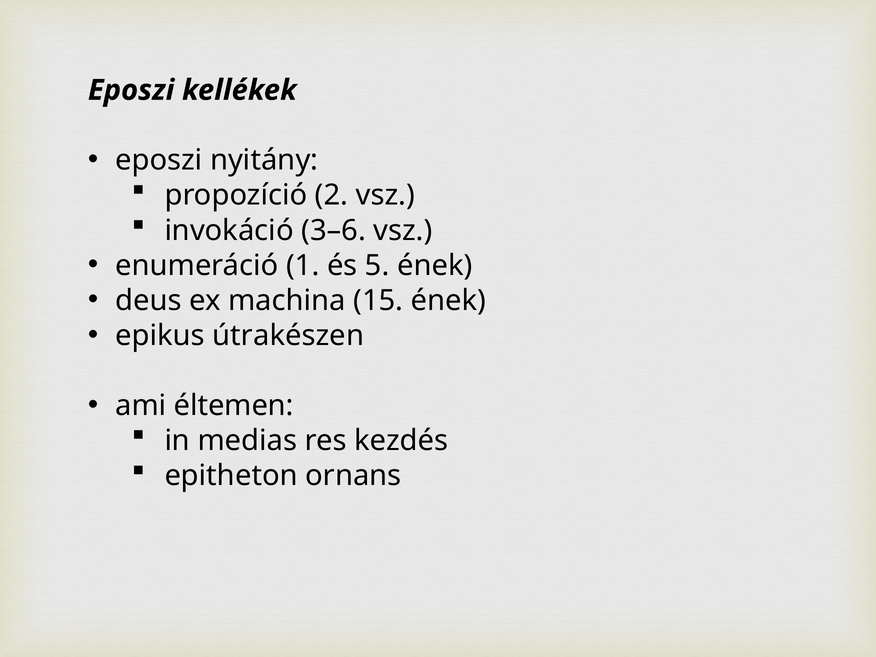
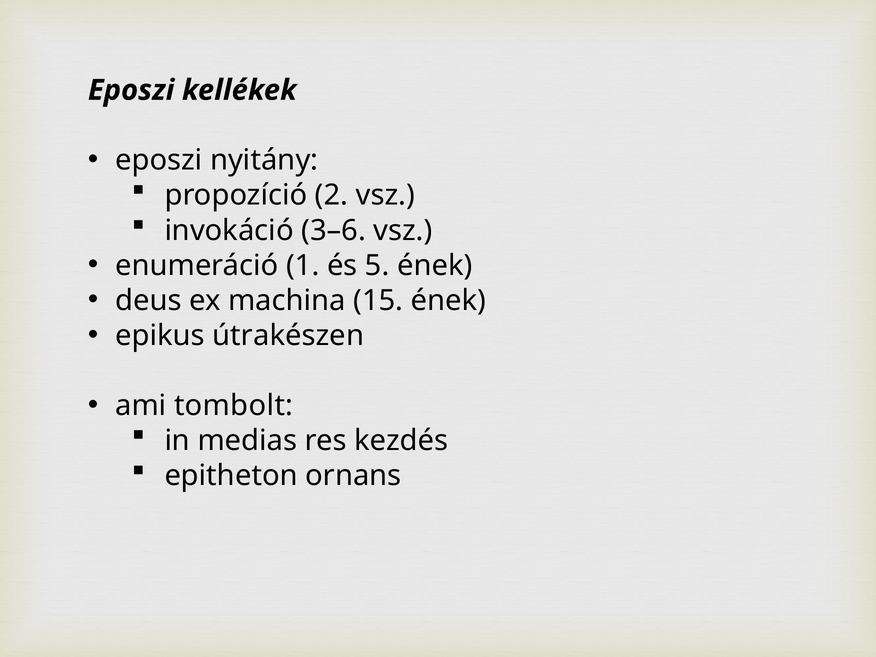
éltemen: éltemen -> tombolt
